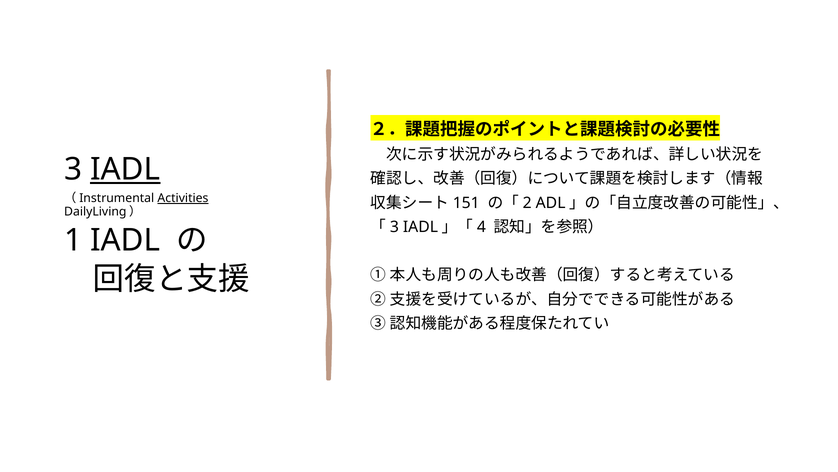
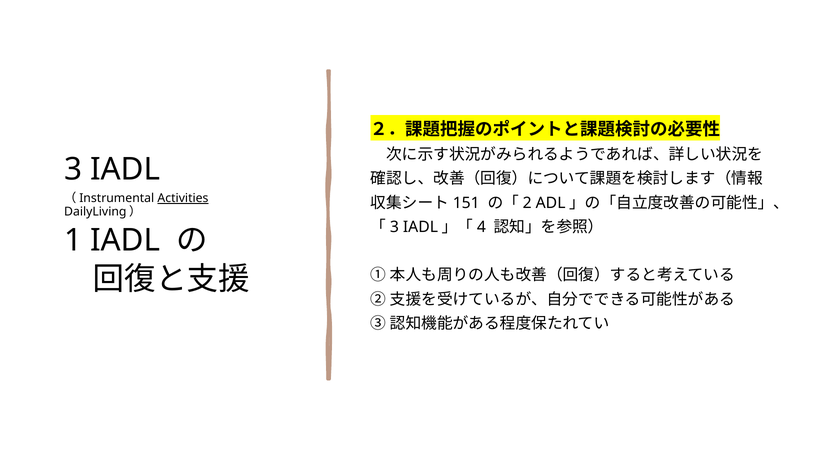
IADL at (125, 169) underline: present -> none
